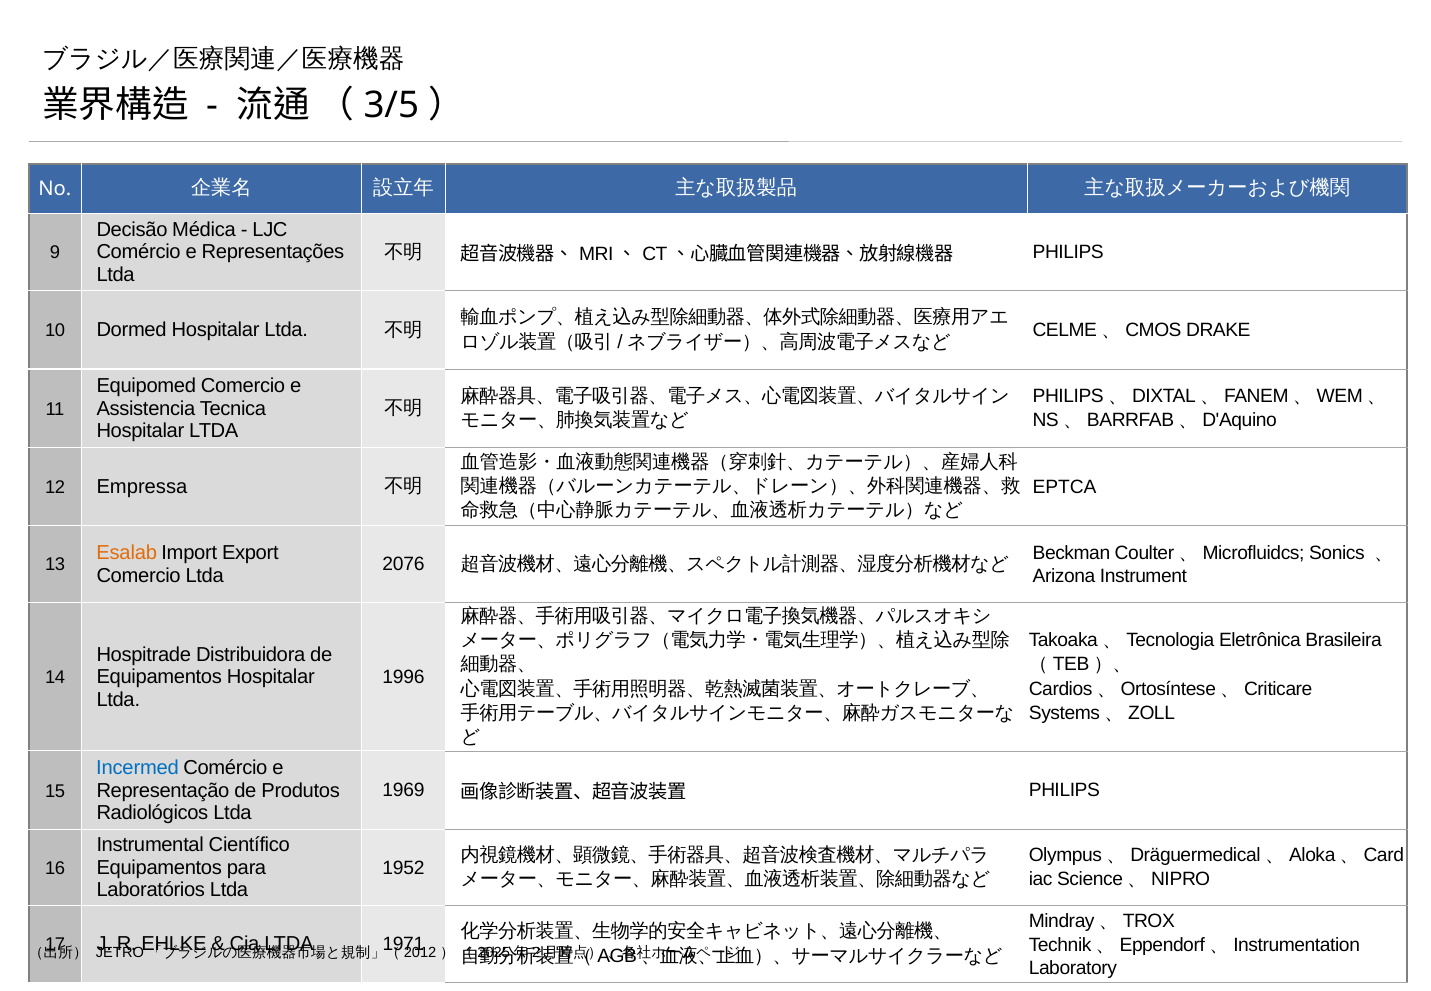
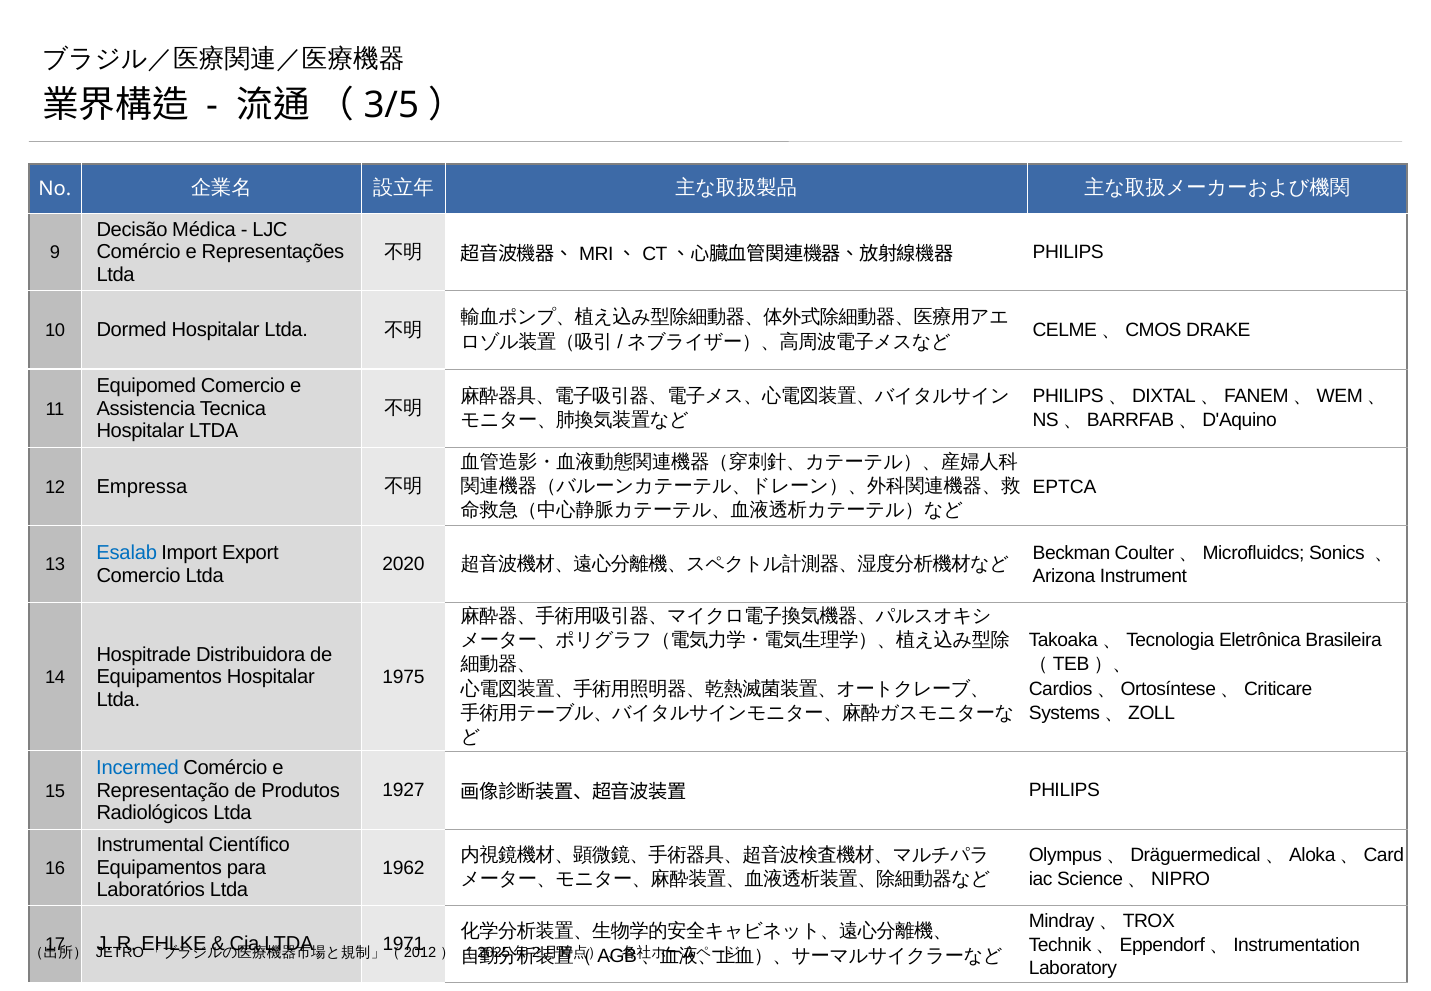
Esalab colour: orange -> blue
2076: 2076 -> 2020
1996: 1996 -> 1975
1969: 1969 -> 1927
1952: 1952 -> 1962
